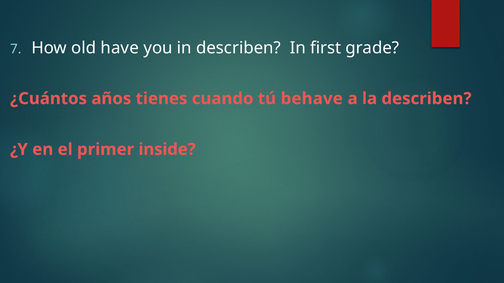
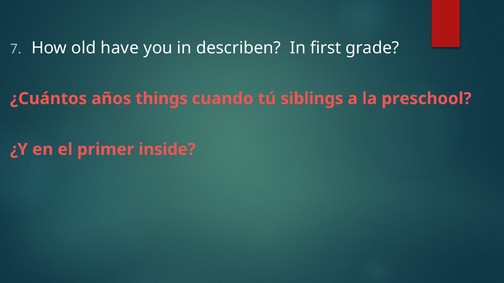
tienes: tienes -> things
behave: behave -> siblings
la describen: describen -> preschool
